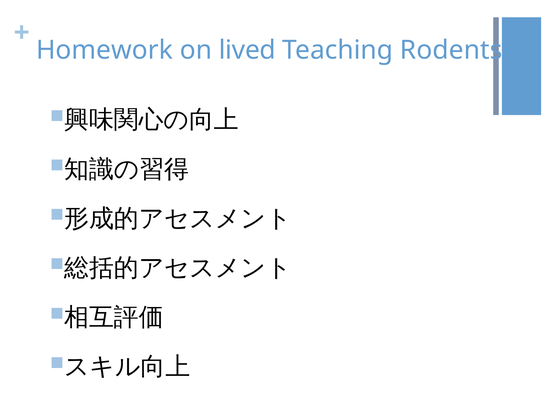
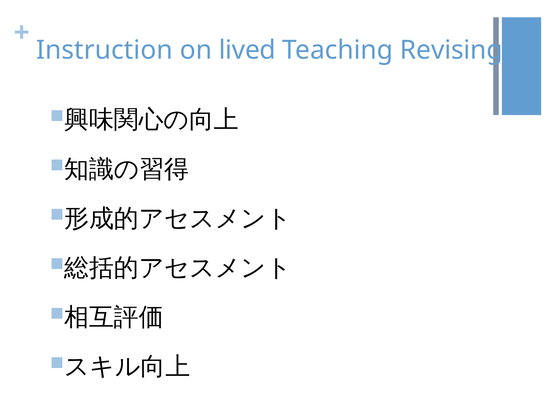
Homework: Homework -> Instruction
Rodents: Rodents -> Revising
